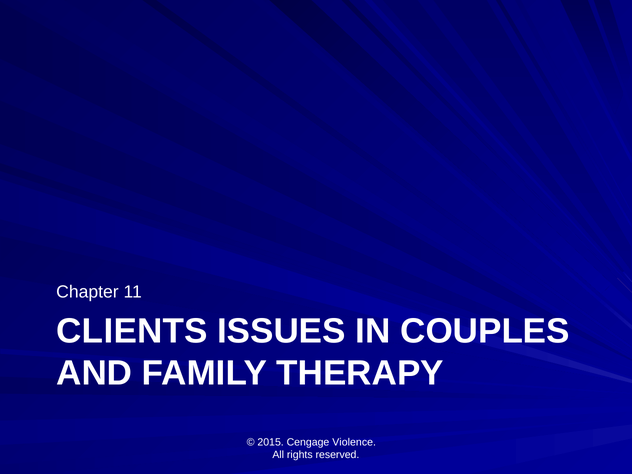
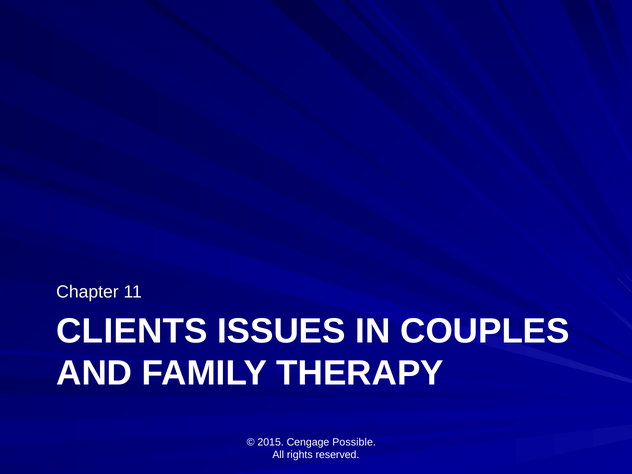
Violence: Violence -> Possible
